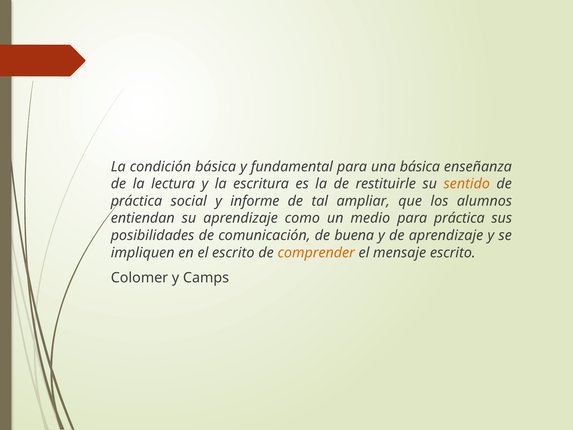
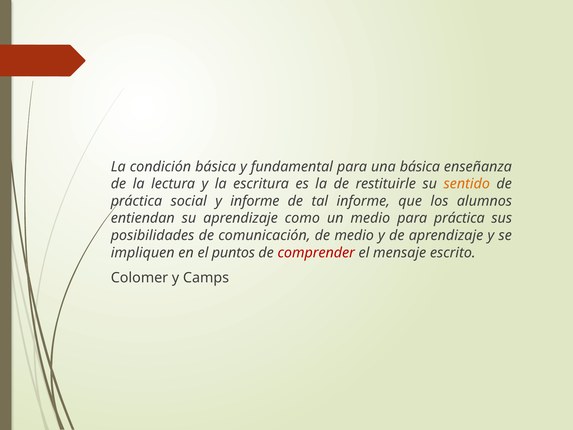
tal ampliar: ampliar -> informe
de buena: buena -> medio
el escrito: escrito -> puntos
comprender colour: orange -> red
